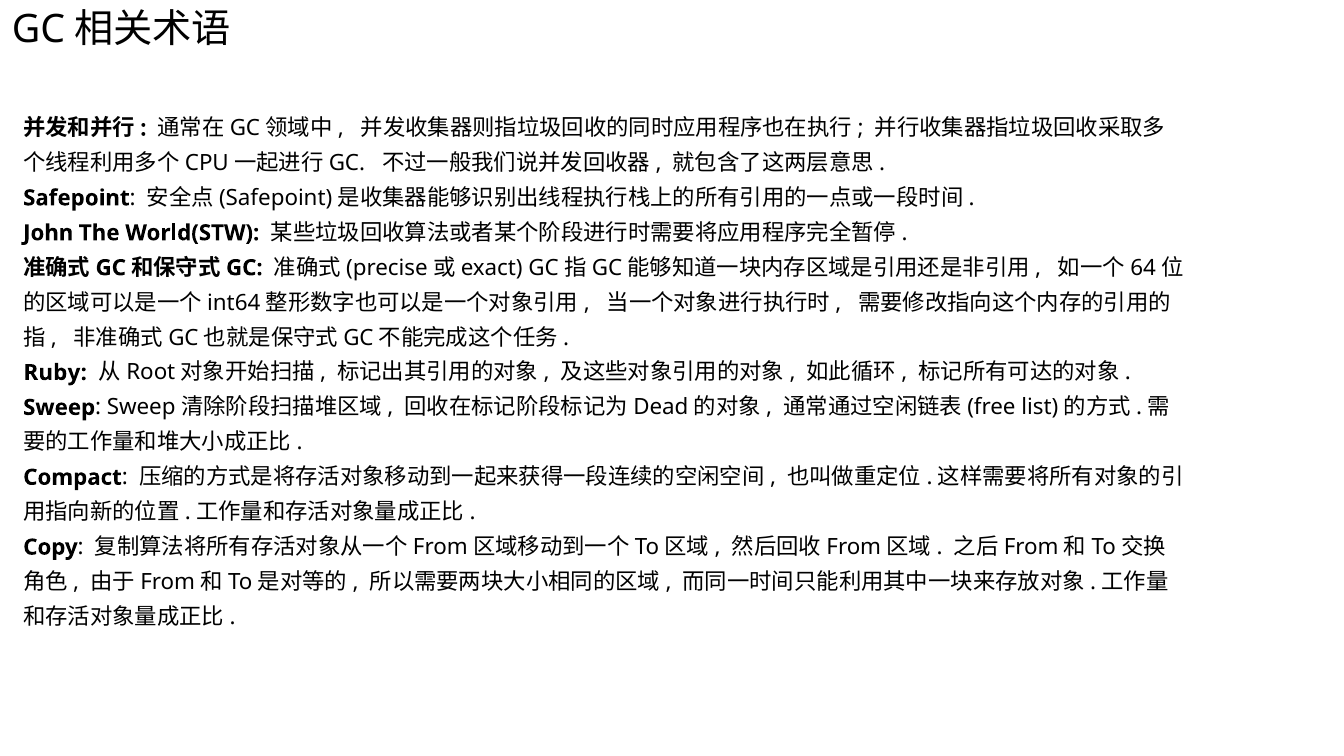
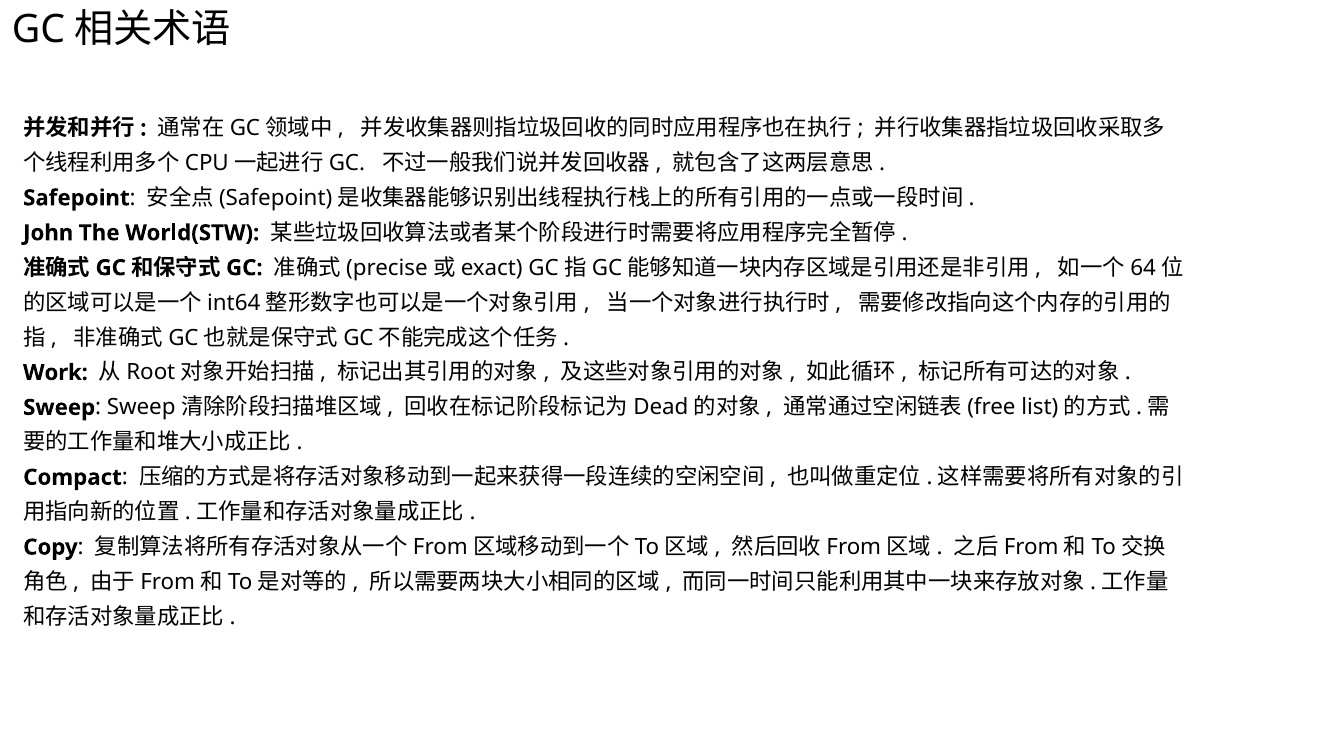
Ruby: Ruby -> Work
